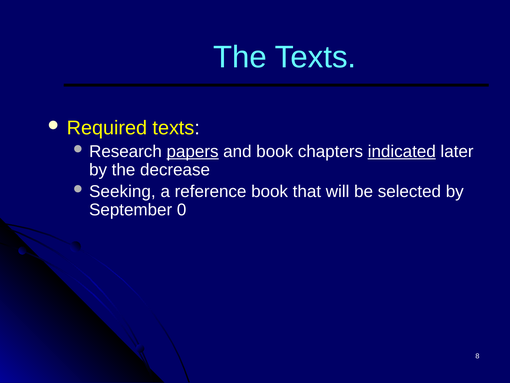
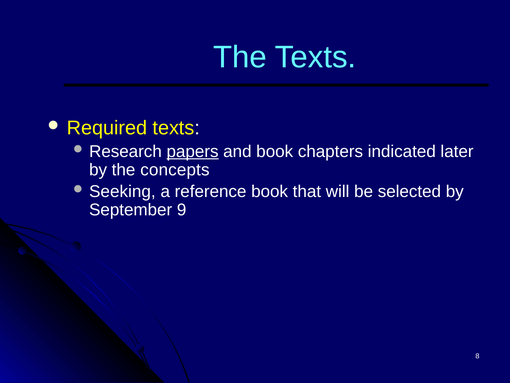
indicated underline: present -> none
decrease: decrease -> concepts
0: 0 -> 9
